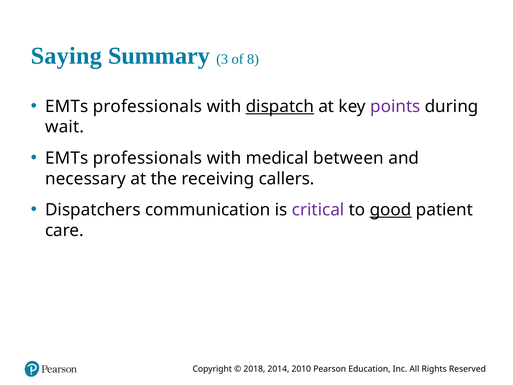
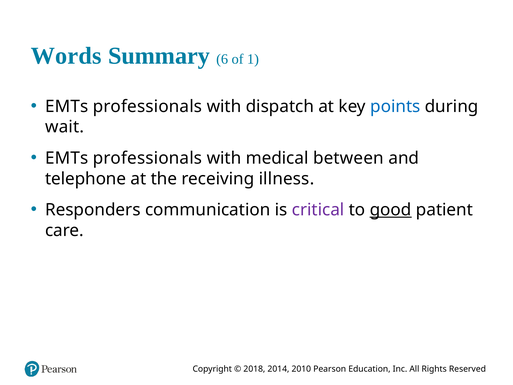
Saying: Saying -> Words
3: 3 -> 6
8: 8 -> 1
dispatch underline: present -> none
points colour: purple -> blue
necessary: necessary -> telephone
callers: callers -> illness
Dispatchers: Dispatchers -> Responders
